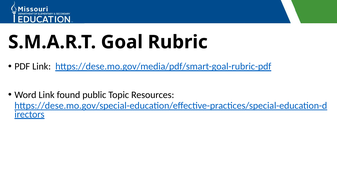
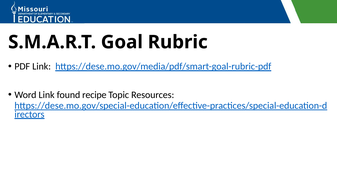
public: public -> recipe
